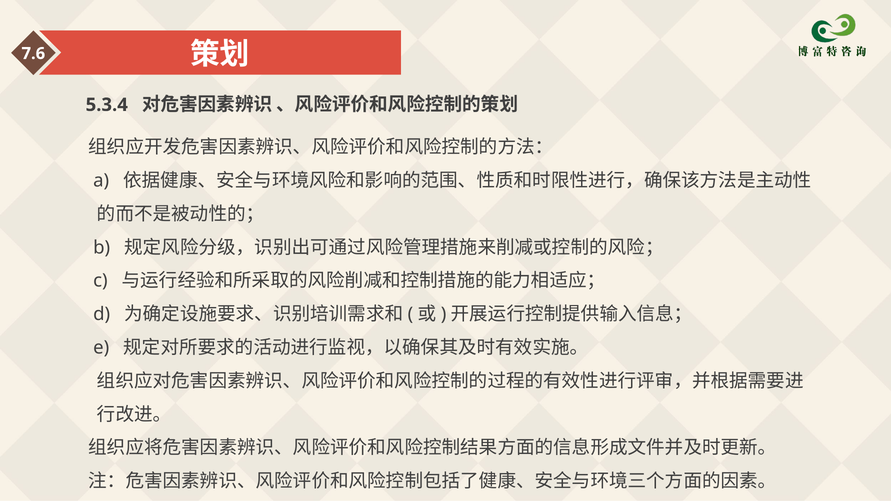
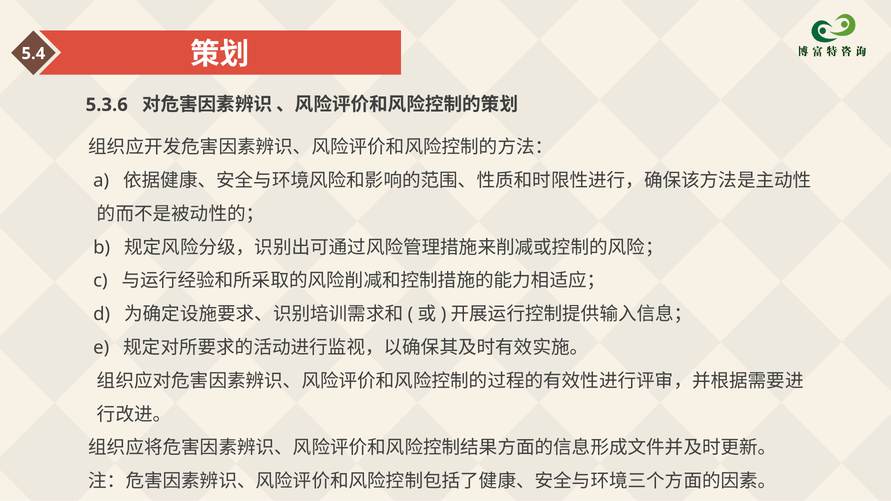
7.6: 7.6 -> 5.4
5.3.4: 5.3.4 -> 5.3.6
